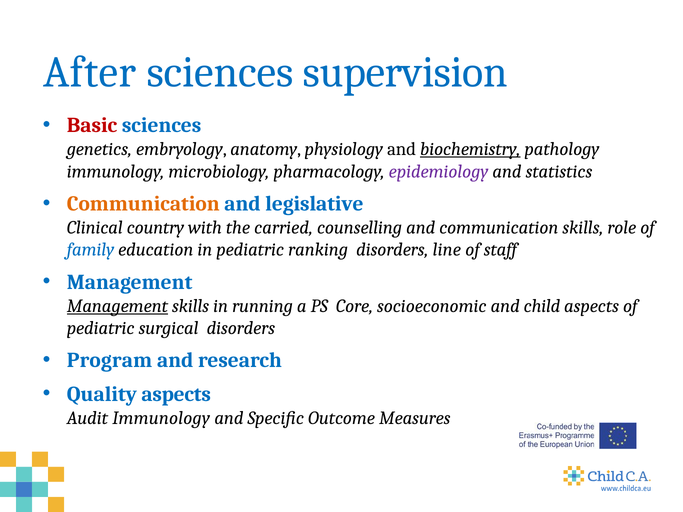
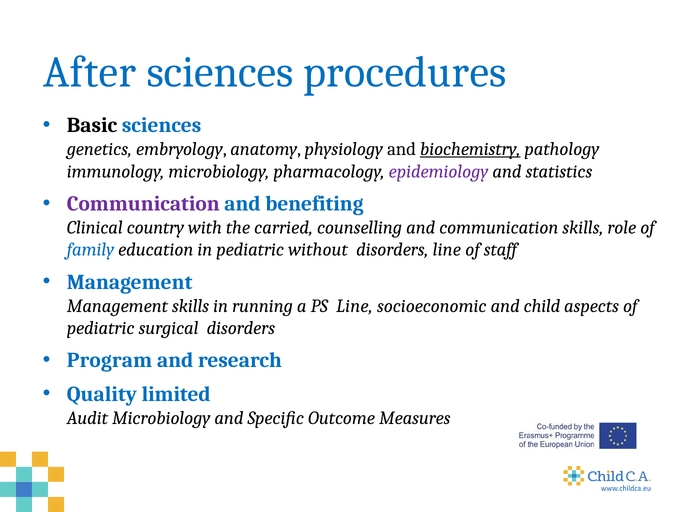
supervision: supervision -> procedures
Basic colour: red -> black
Communication at (143, 204) colour: orange -> purple
legislative: legislative -> benefiting
ranking: ranking -> without
Management at (117, 306) underline: present -> none
PS Core: Core -> Line
Quality aspects: aspects -> limited
Audit Immunology: Immunology -> Microbiology
